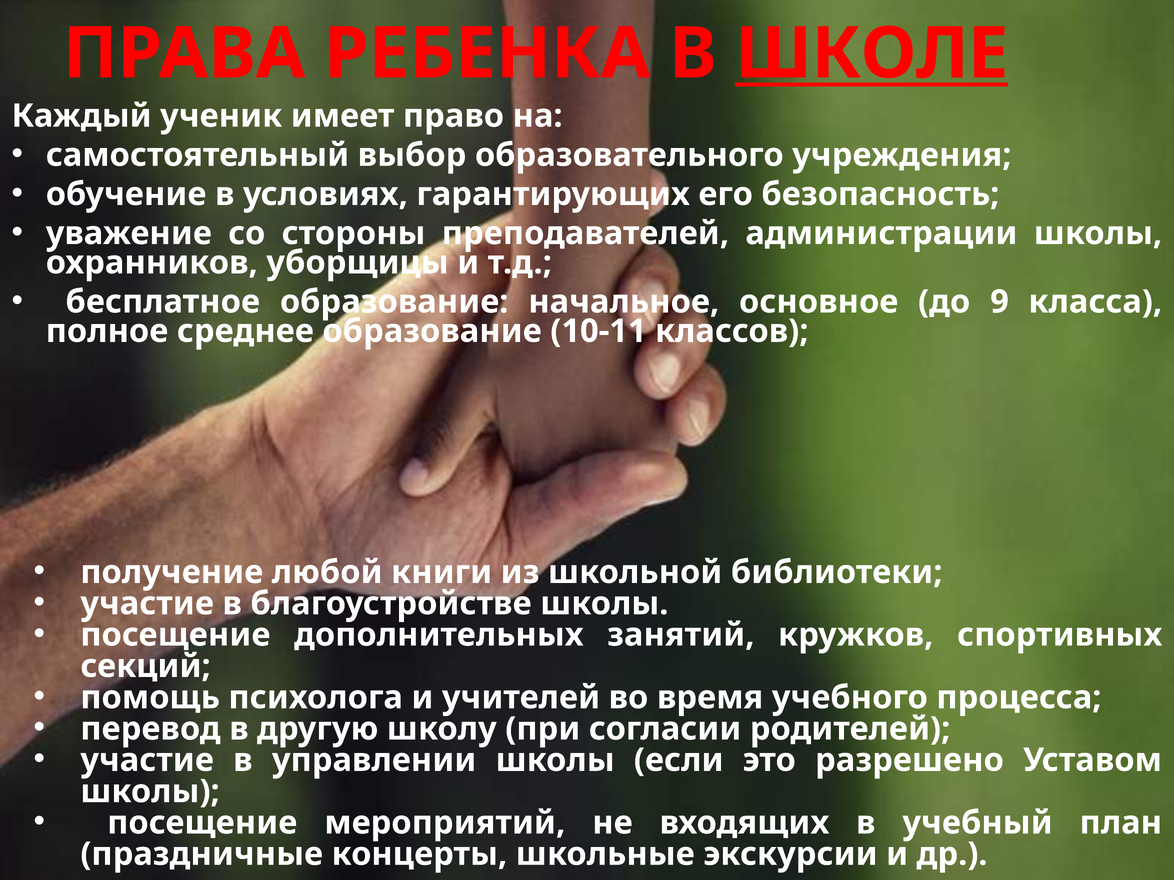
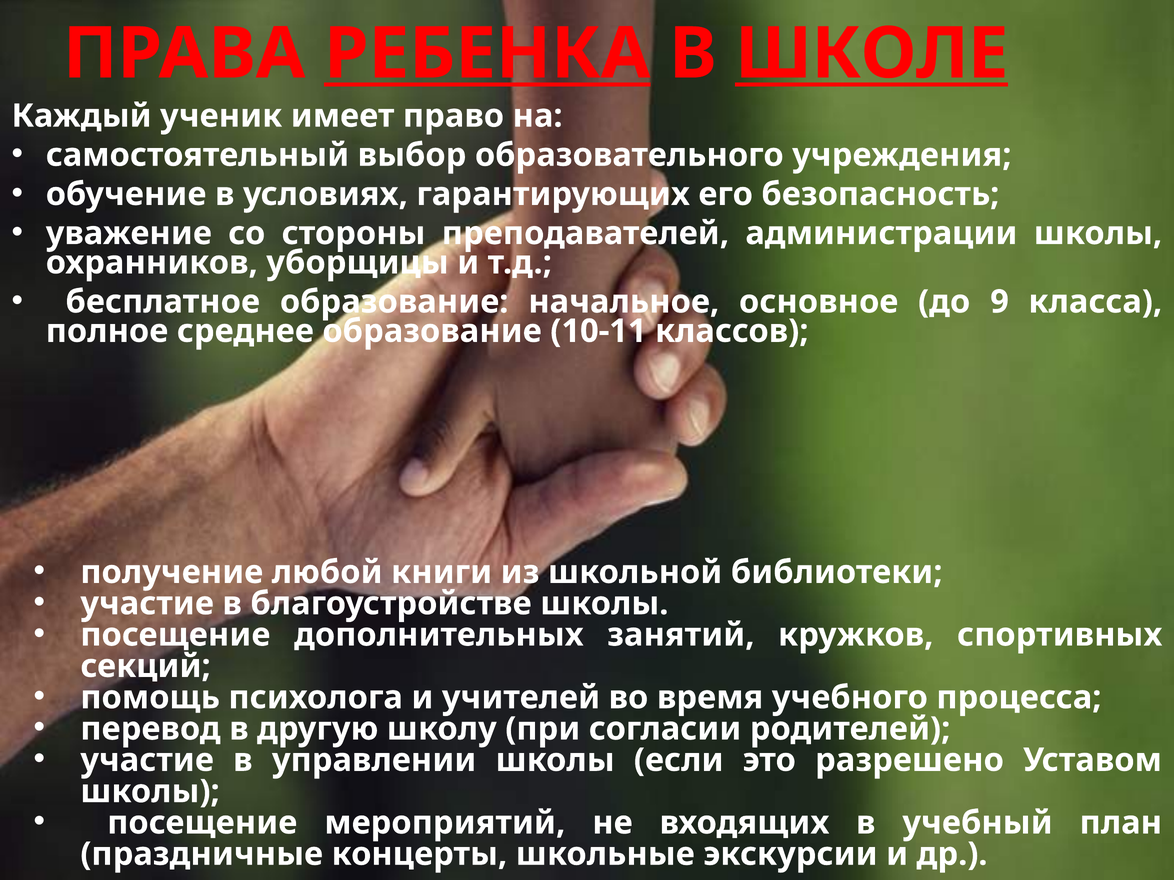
РЕБЕНКА underline: none -> present
